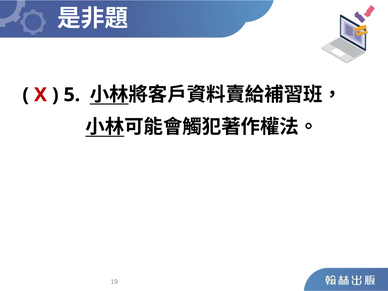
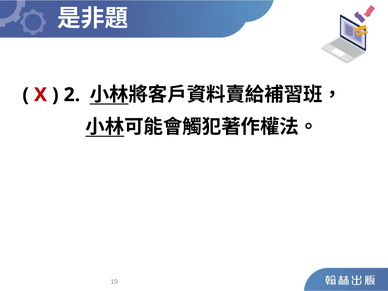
5: 5 -> 2
